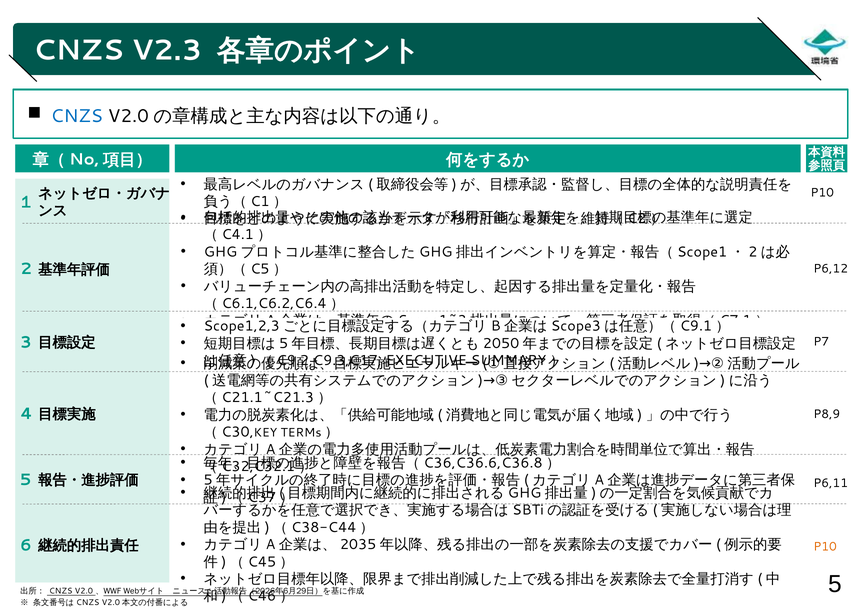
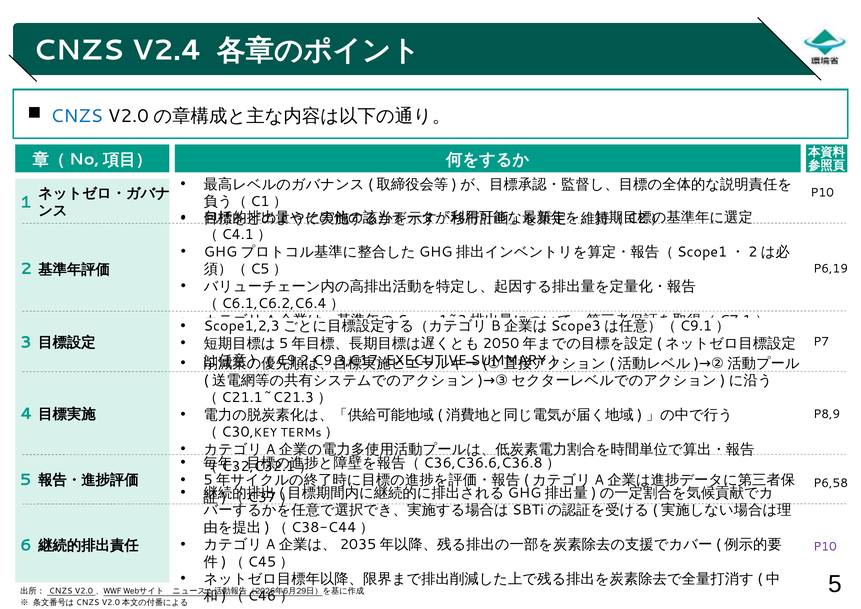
V2.3: V2.3 -> V2.4
P6,12: P6,12 -> P6,19
P6,11: P6,11 -> P6,58
P10 at (825, 546) colour: orange -> purple
